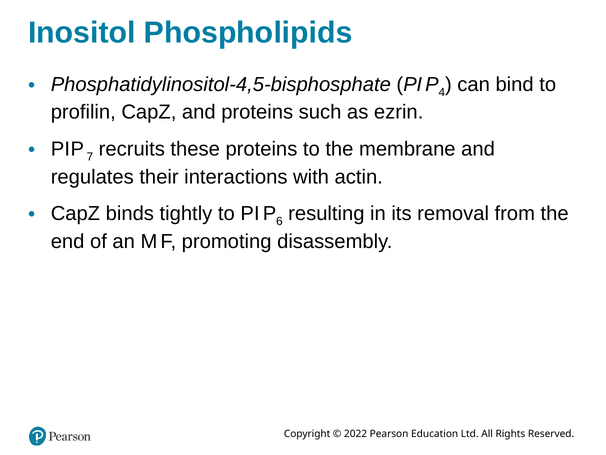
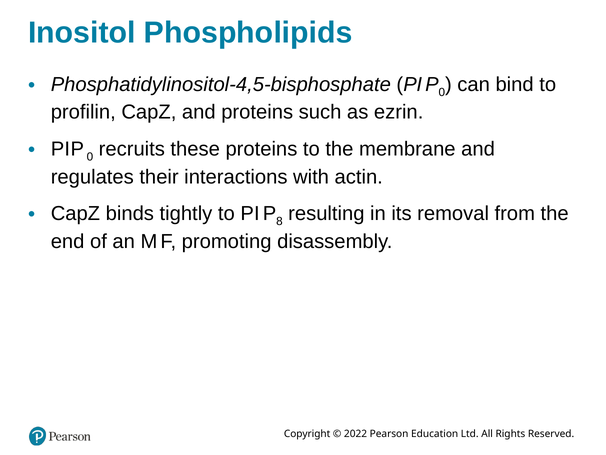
4 at (442, 92): 4 -> 0
7 at (90, 157): 7 -> 0
6: 6 -> 8
